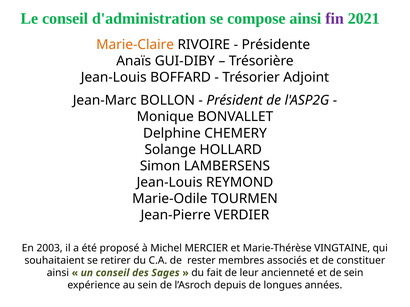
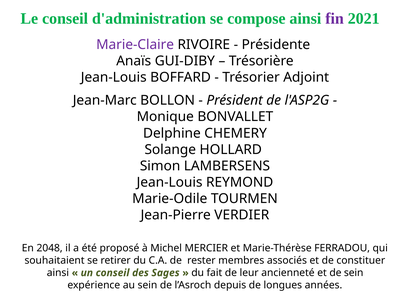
Marie-Claire colour: orange -> purple
2003: 2003 -> 2048
VINGTAINE: VINGTAINE -> FERRADOU
